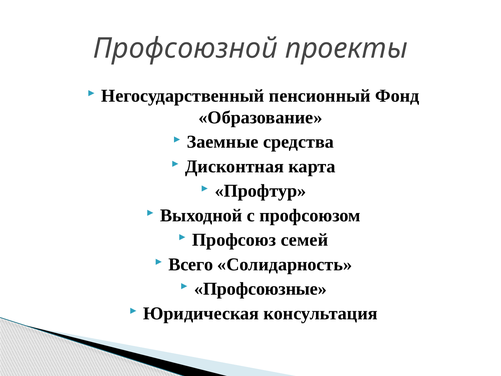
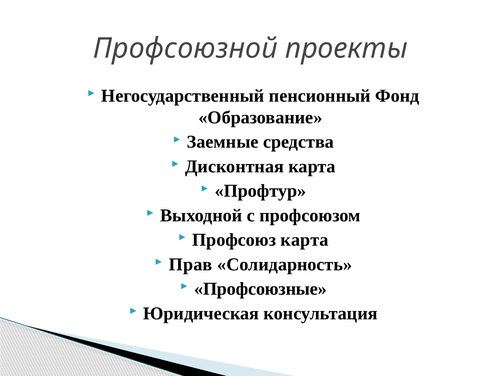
Профсоюз семей: семей -> карта
Всего: Всего -> Прав
